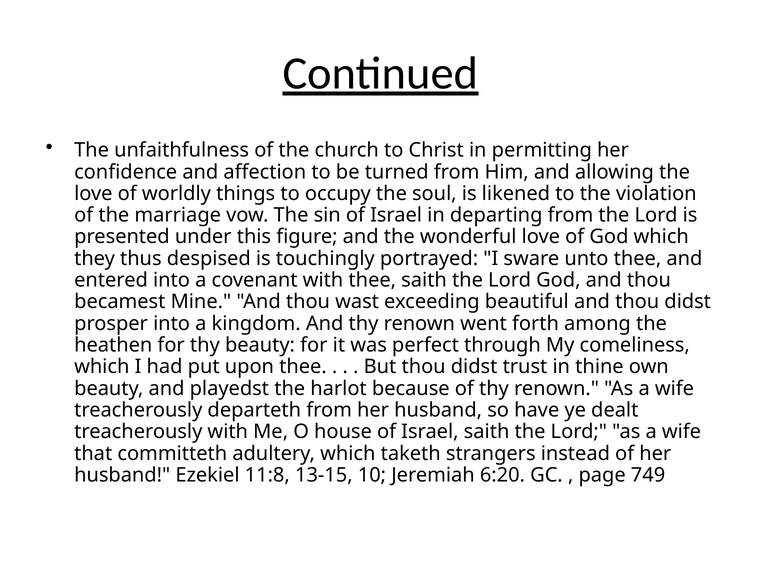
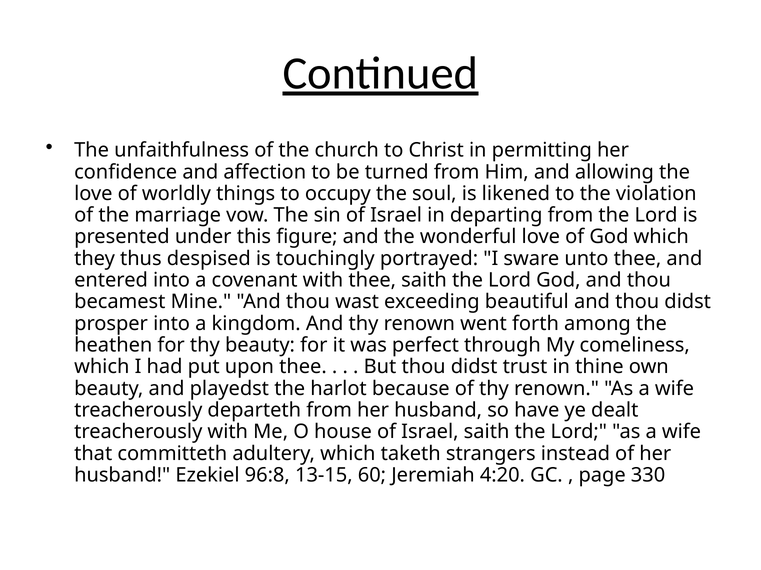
11:8: 11:8 -> 96:8
10: 10 -> 60
6:20: 6:20 -> 4:20
749: 749 -> 330
